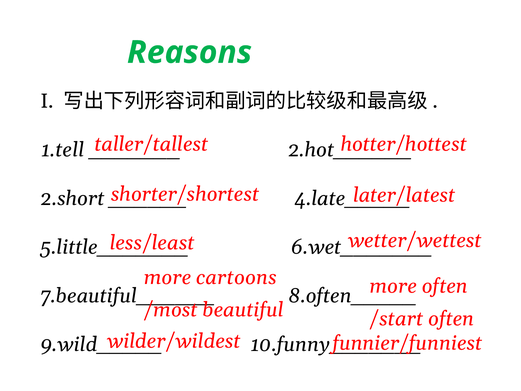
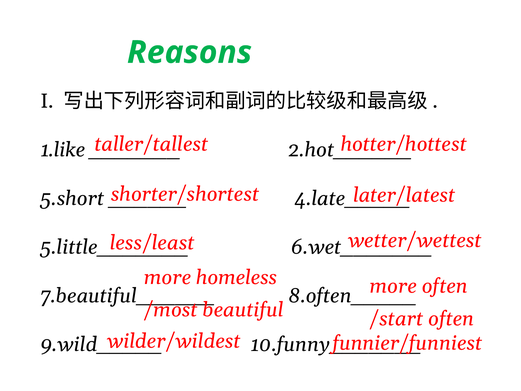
1.tell: 1.tell -> 1.like
2.short: 2.short -> 5.short
cartoons: cartoons -> homeless
